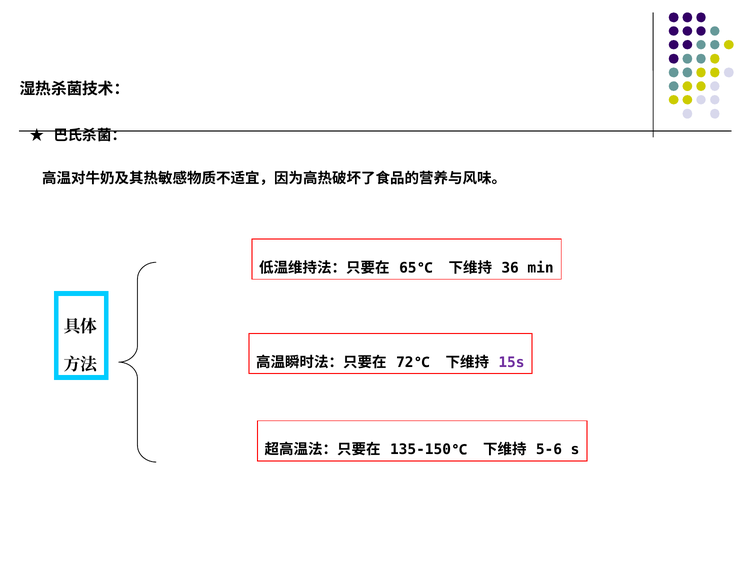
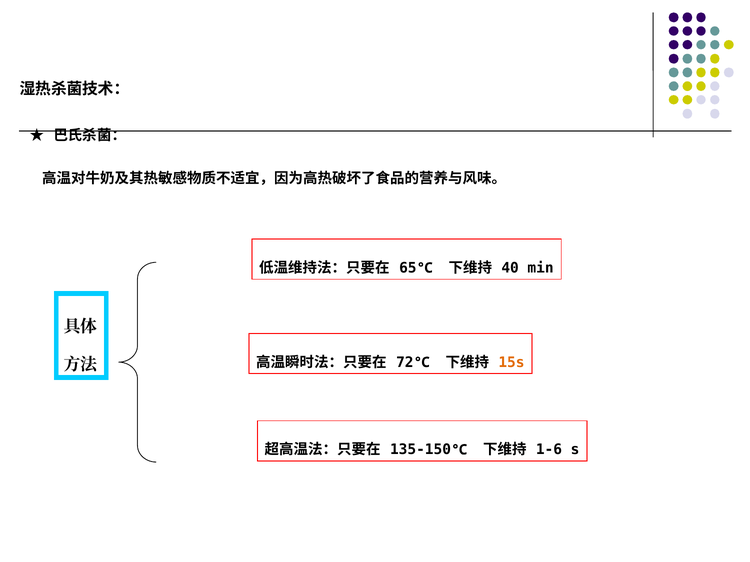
36: 36 -> 40
15s colour: purple -> orange
5-6: 5-6 -> 1-6
